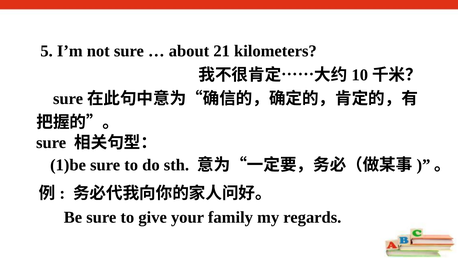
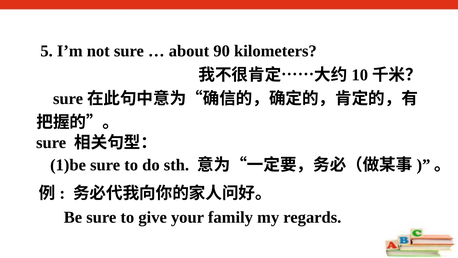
21: 21 -> 90
